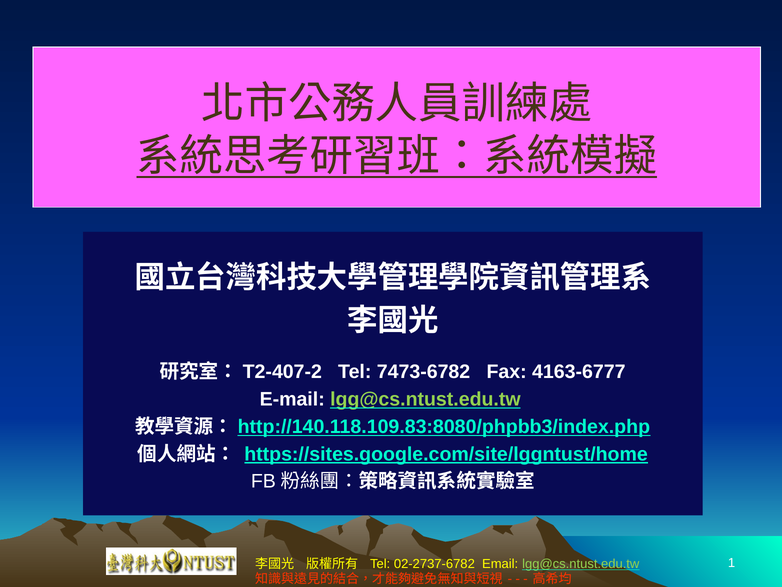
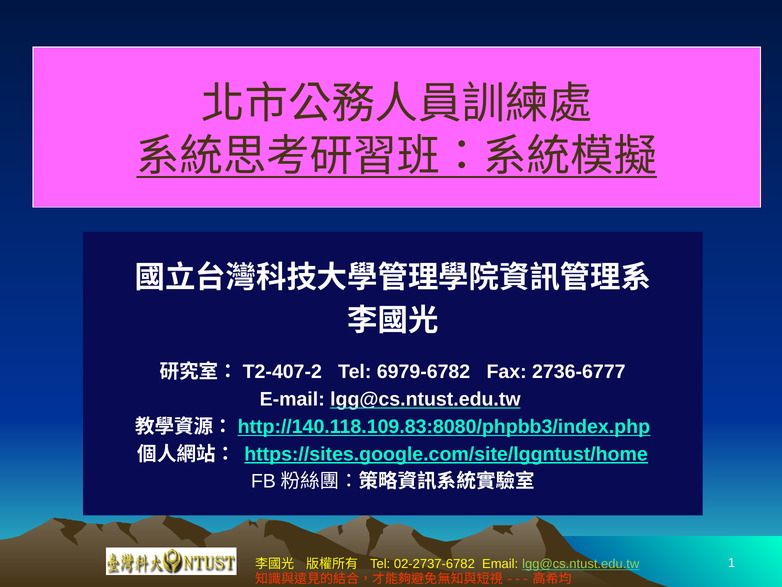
7473-6782: 7473-6782 -> 6979-6782
4163-6777: 4163-6777 -> 2736-6777
lgg@cs.ntust.edu.tw at (425, 399) colour: light green -> white
